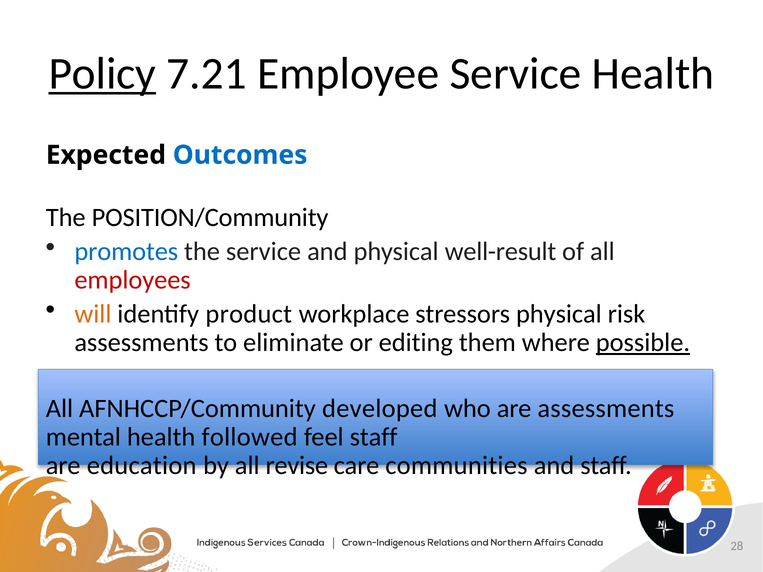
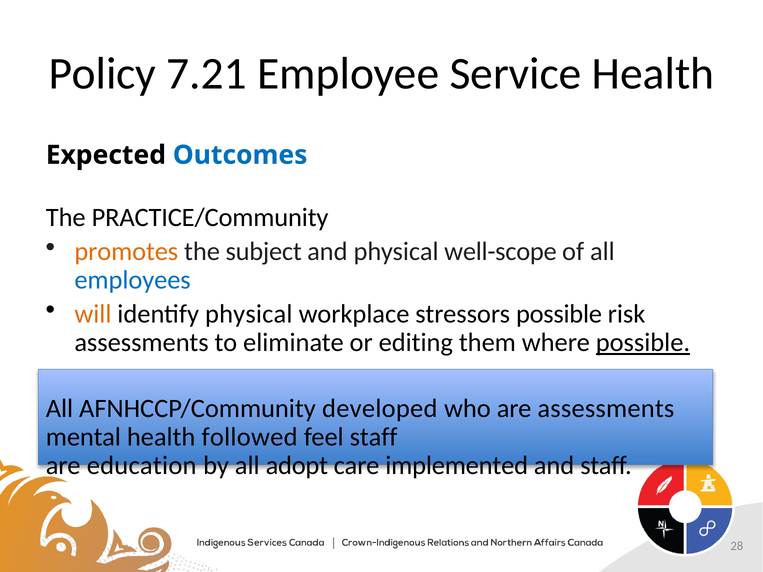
Policy underline: present -> none
POSITION/Community: POSITION/Community -> PRACTICE/Community
promotes colour: blue -> orange
the service: service -> subject
well-result: well-result -> well-scope
employees colour: red -> blue
identify product: product -> physical
stressors physical: physical -> possible
revise: revise -> adopt
communities: communities -> implemented
